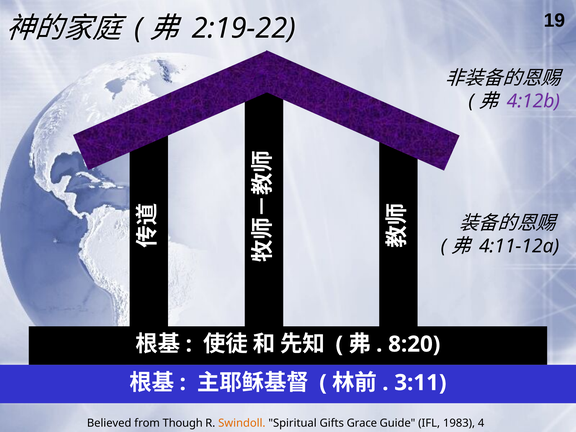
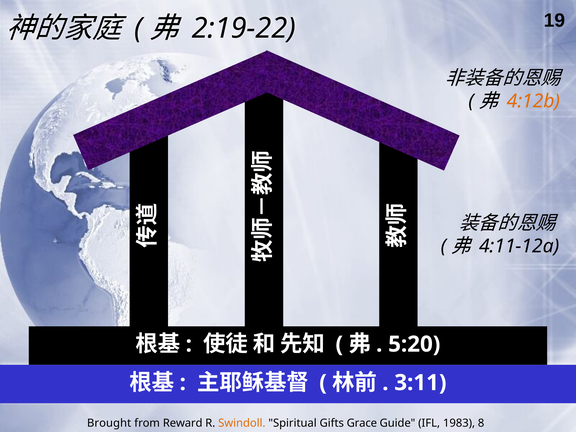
4:12b colour: purple -> orange
8:20: 8:20 -> 5:20
Believed: Believed -> Brought
Though: Though -> Reward
4: 4 -> 8
